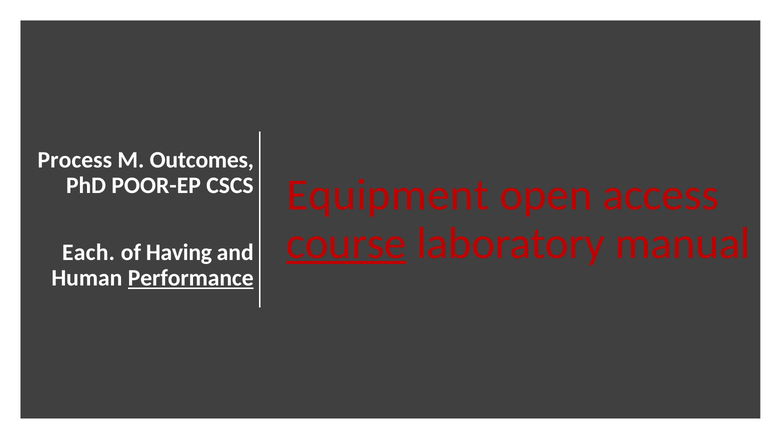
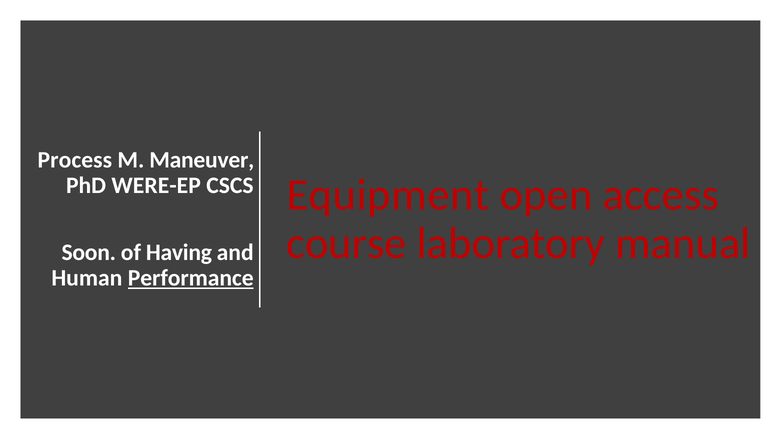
Outcomes: Outcomes -> Maneuver
POOR-EP: POOR-EP -> WERE-EP
course underline: present -> none
Each: Each -> Soon
